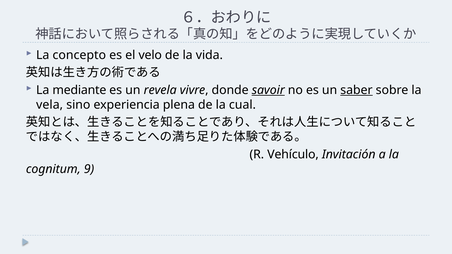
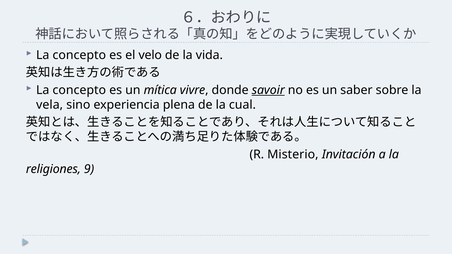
mediante at (79, 90): mediante -> concepto
revela: revela -> mítica
saber underline: present -> none
Vehículo: Vehículo -> Misterio
cognitum: cognitum -> religiones
